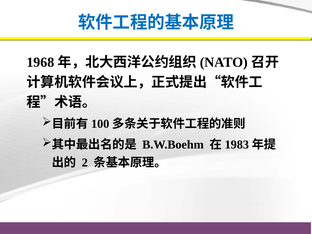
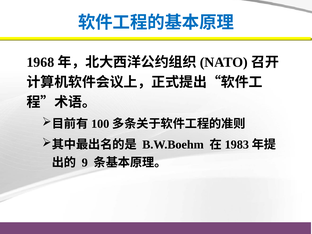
2: 2 -> 9
